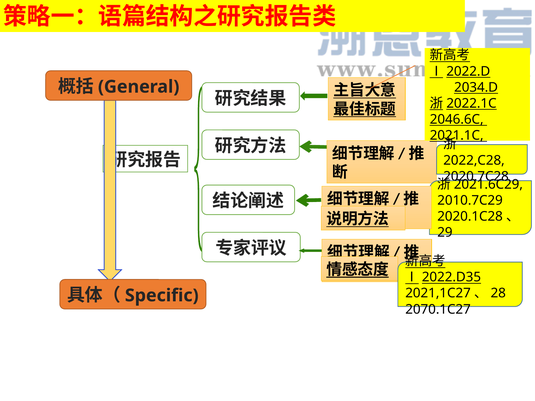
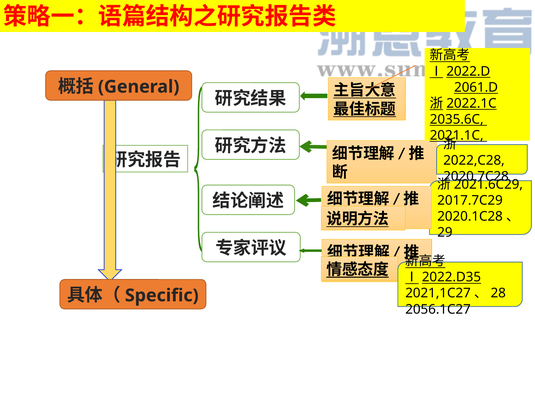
2034.D: 2034.D -> 2061.D
2046.6C: 2046.6C -> 2035.6C
2010.7C29: 2010.7C29 -> 2017.7C29
2070.1C27: 2070.1C27 -> 2056.1C27
